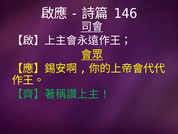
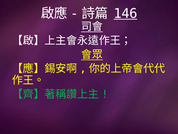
146 underline: none -> present
